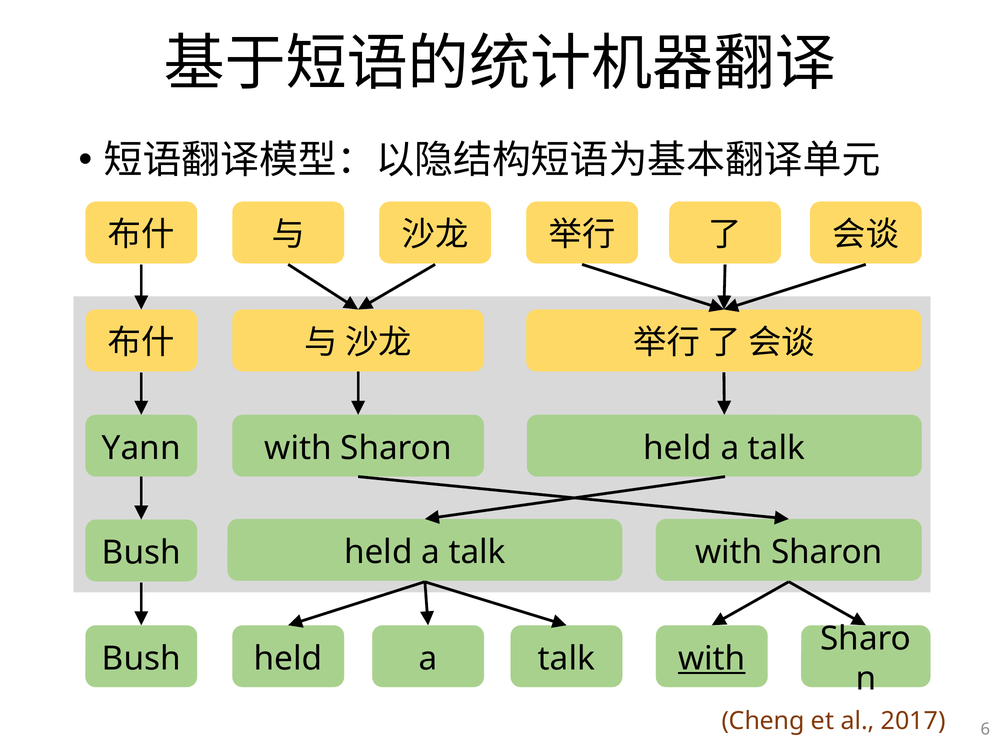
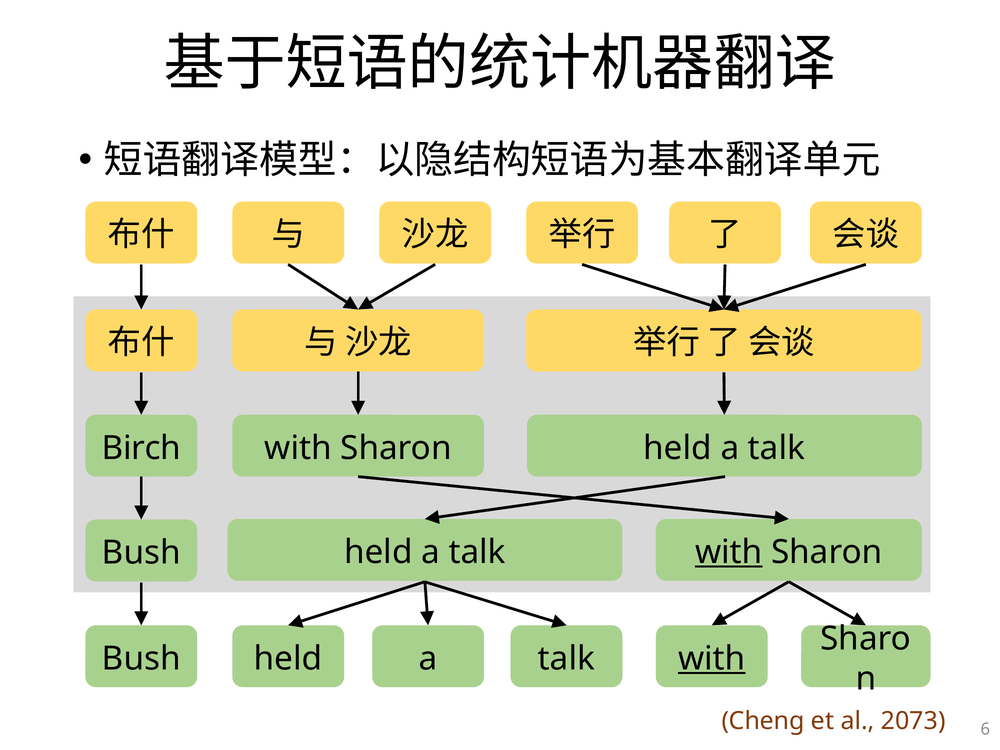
Yann: Yann -> Birch
with at (729, 552) underline: none -> present
2017: 2017 -> 2073
